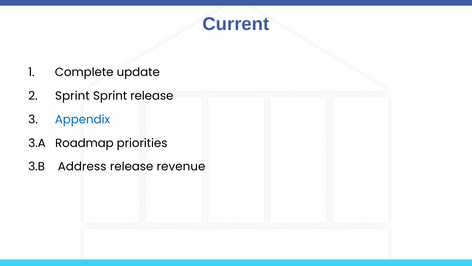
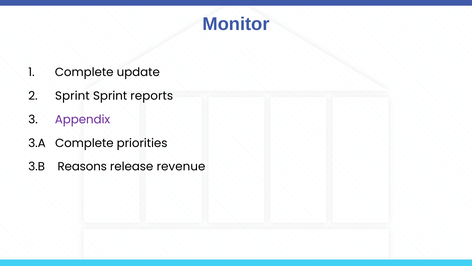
Current: Current -> Monitor
Sprint release: release -> reports
Appendix colour: blue -> purple
3.A Roadmap: Roadmap -> Complete
Address: Address -> Reasons
